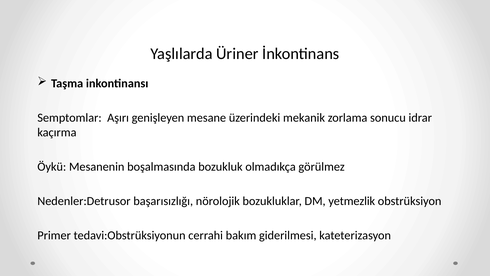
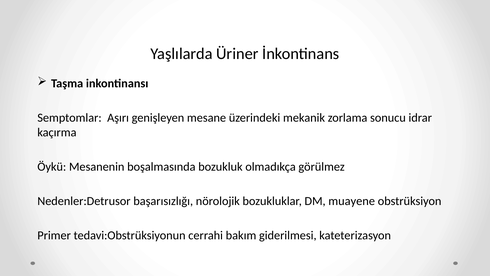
yetmezlik: yetmezlik -> muayene
